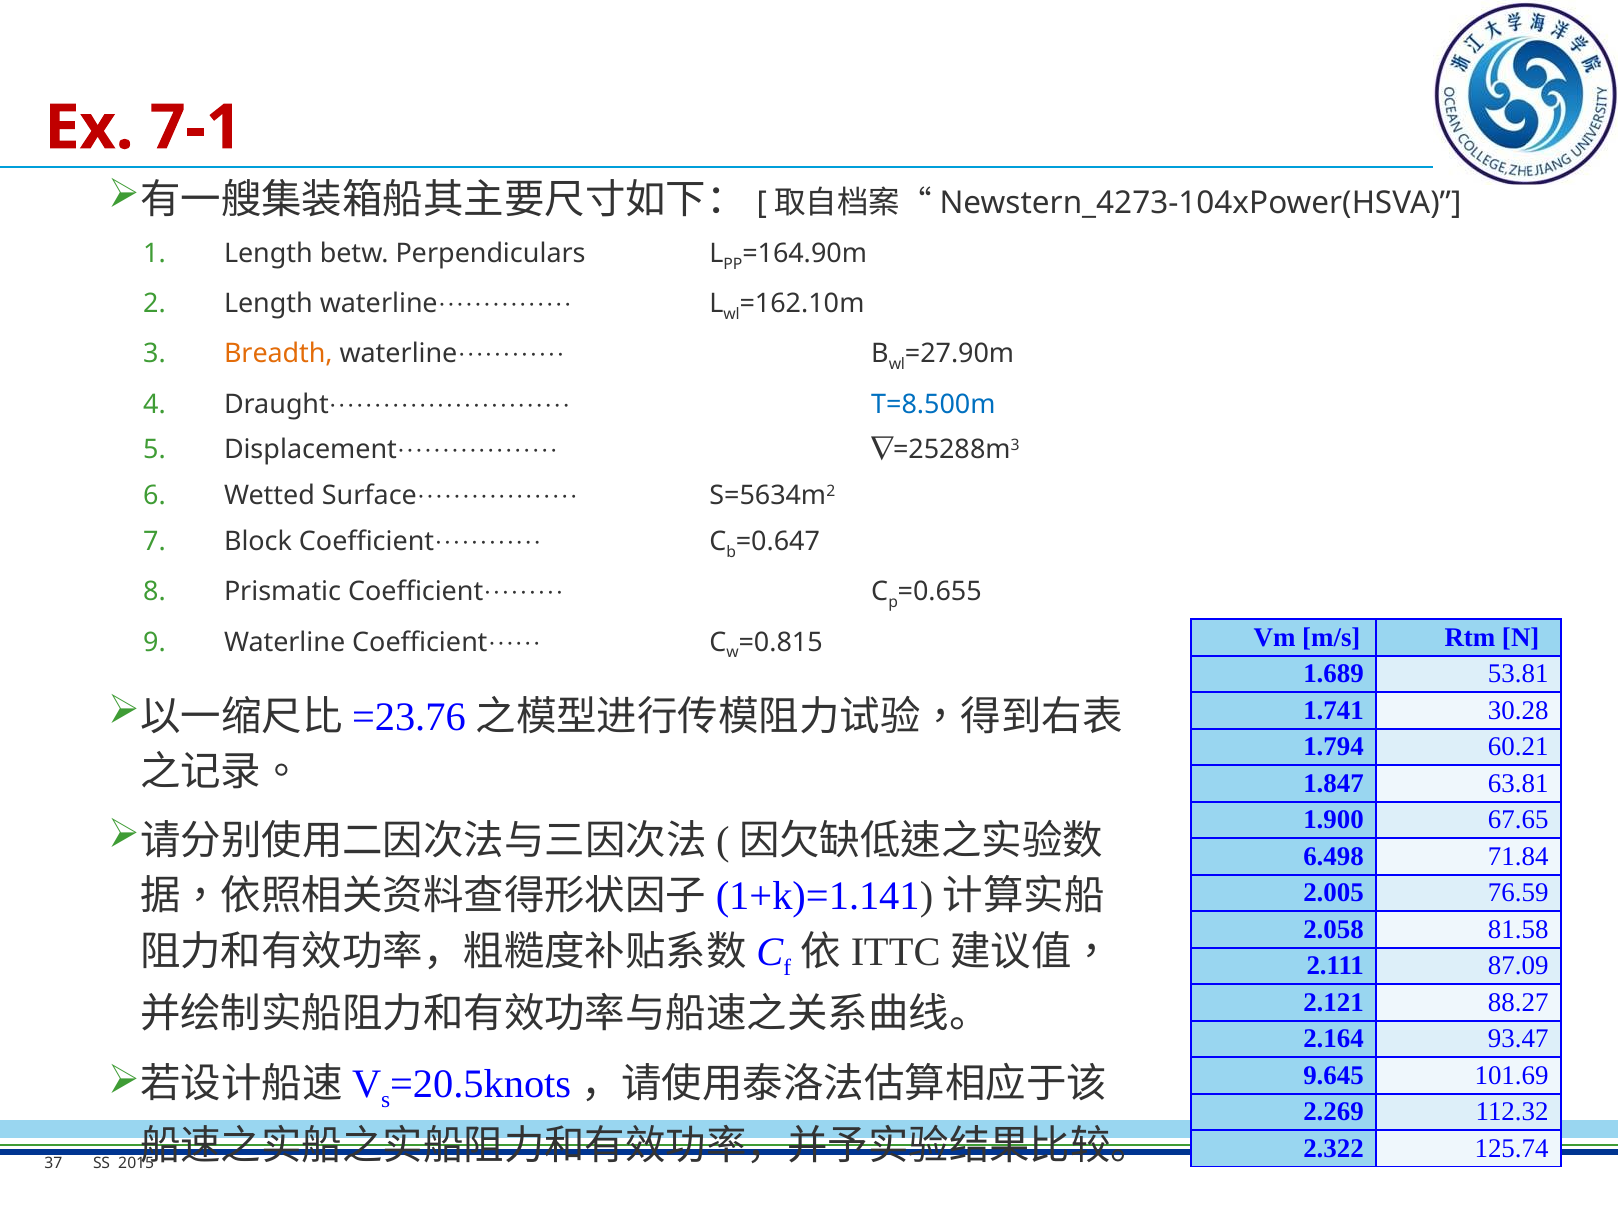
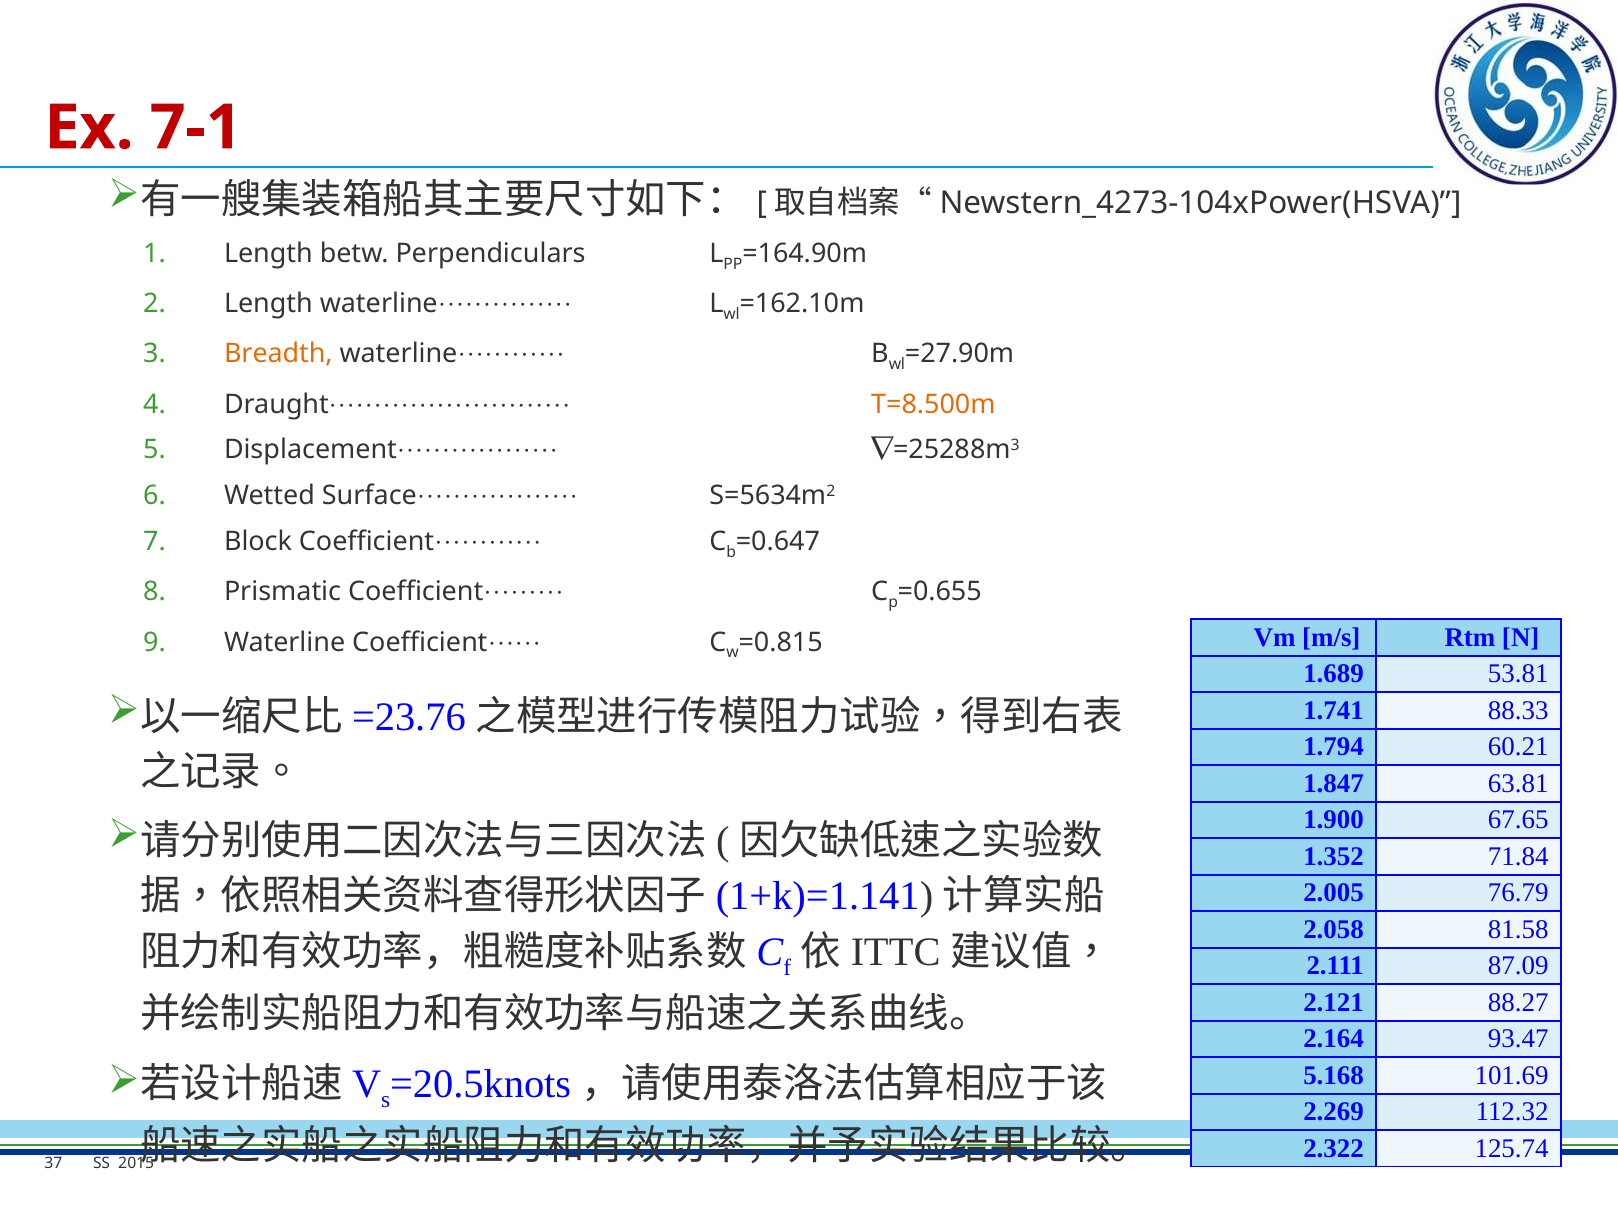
T=8.500m colour: blue -> orange
30.28: 30.28 -> 88.33
6.498: 6.498 -> 1.352
76.59: 76.59 -> 76.79
9.645: 9.645 -> 5.168
